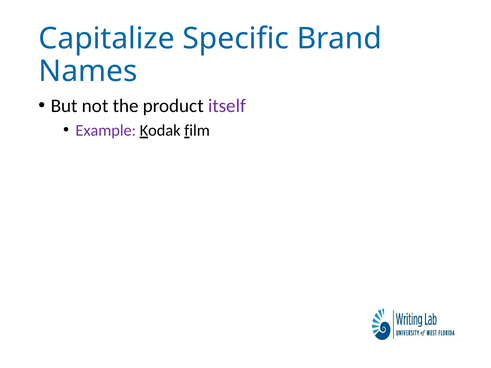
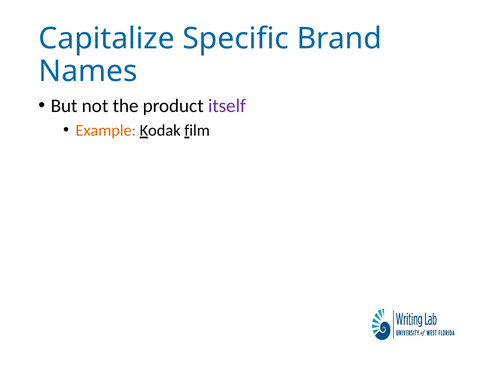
Example colour: purple -> orange
